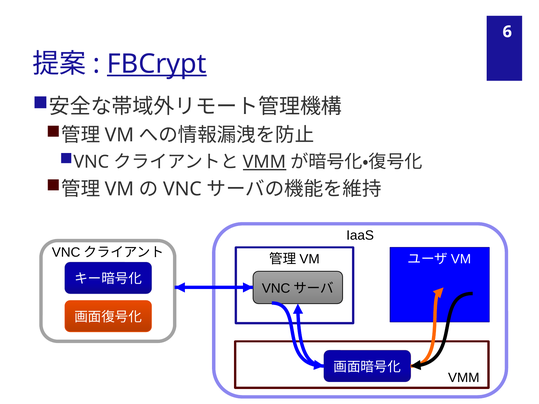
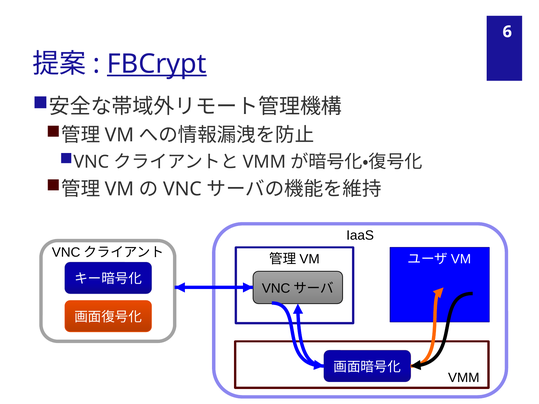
VMM at (265, 162) underline: present -> none
